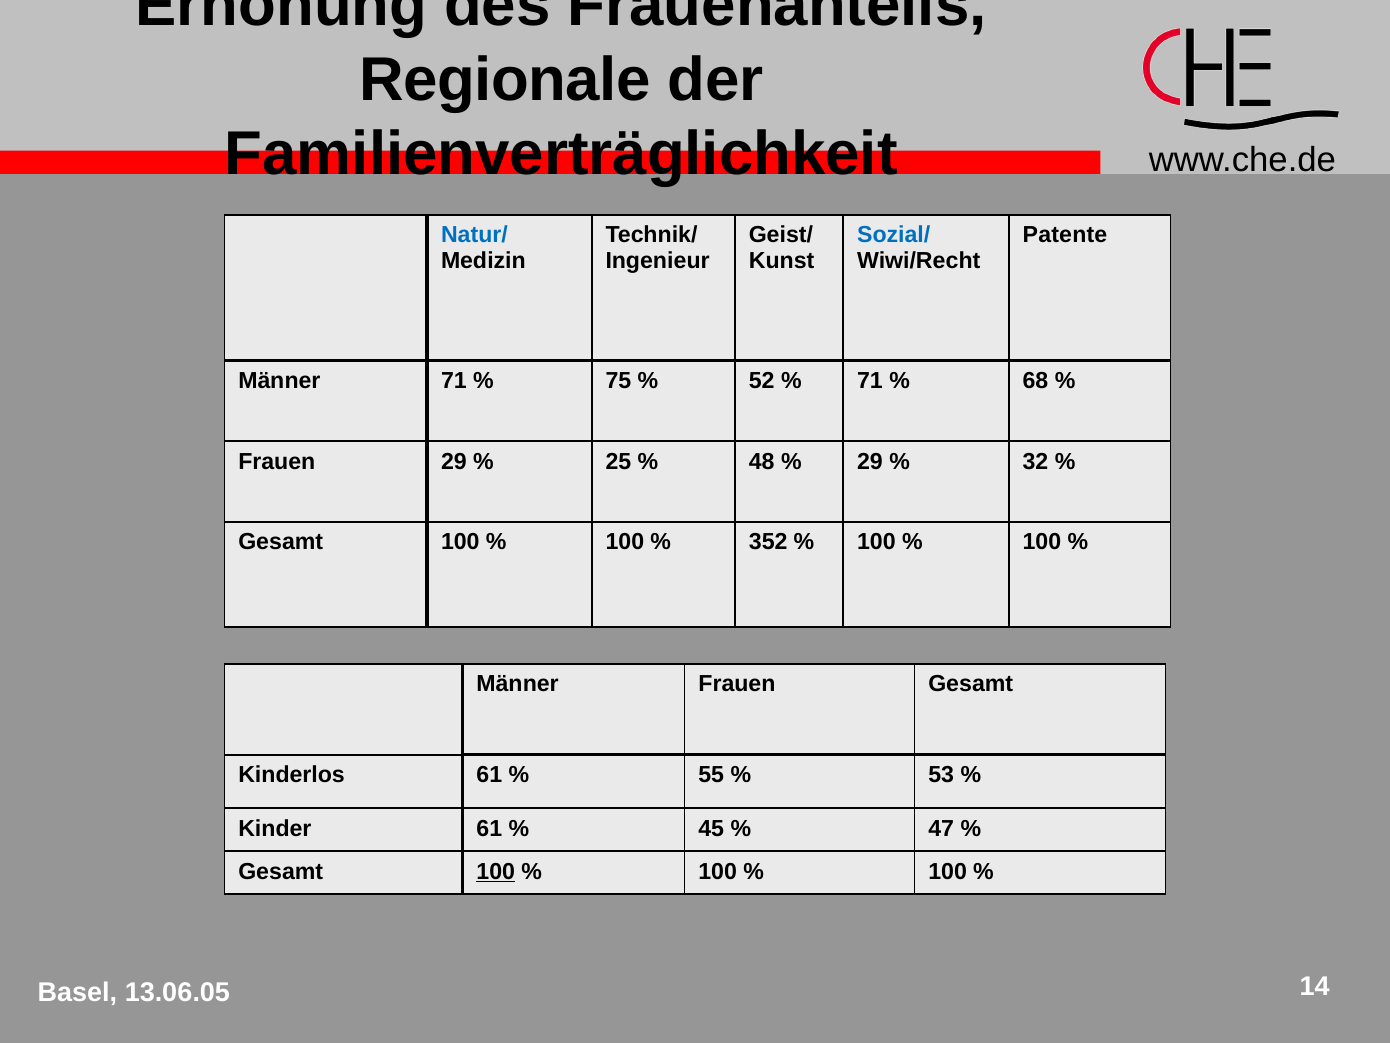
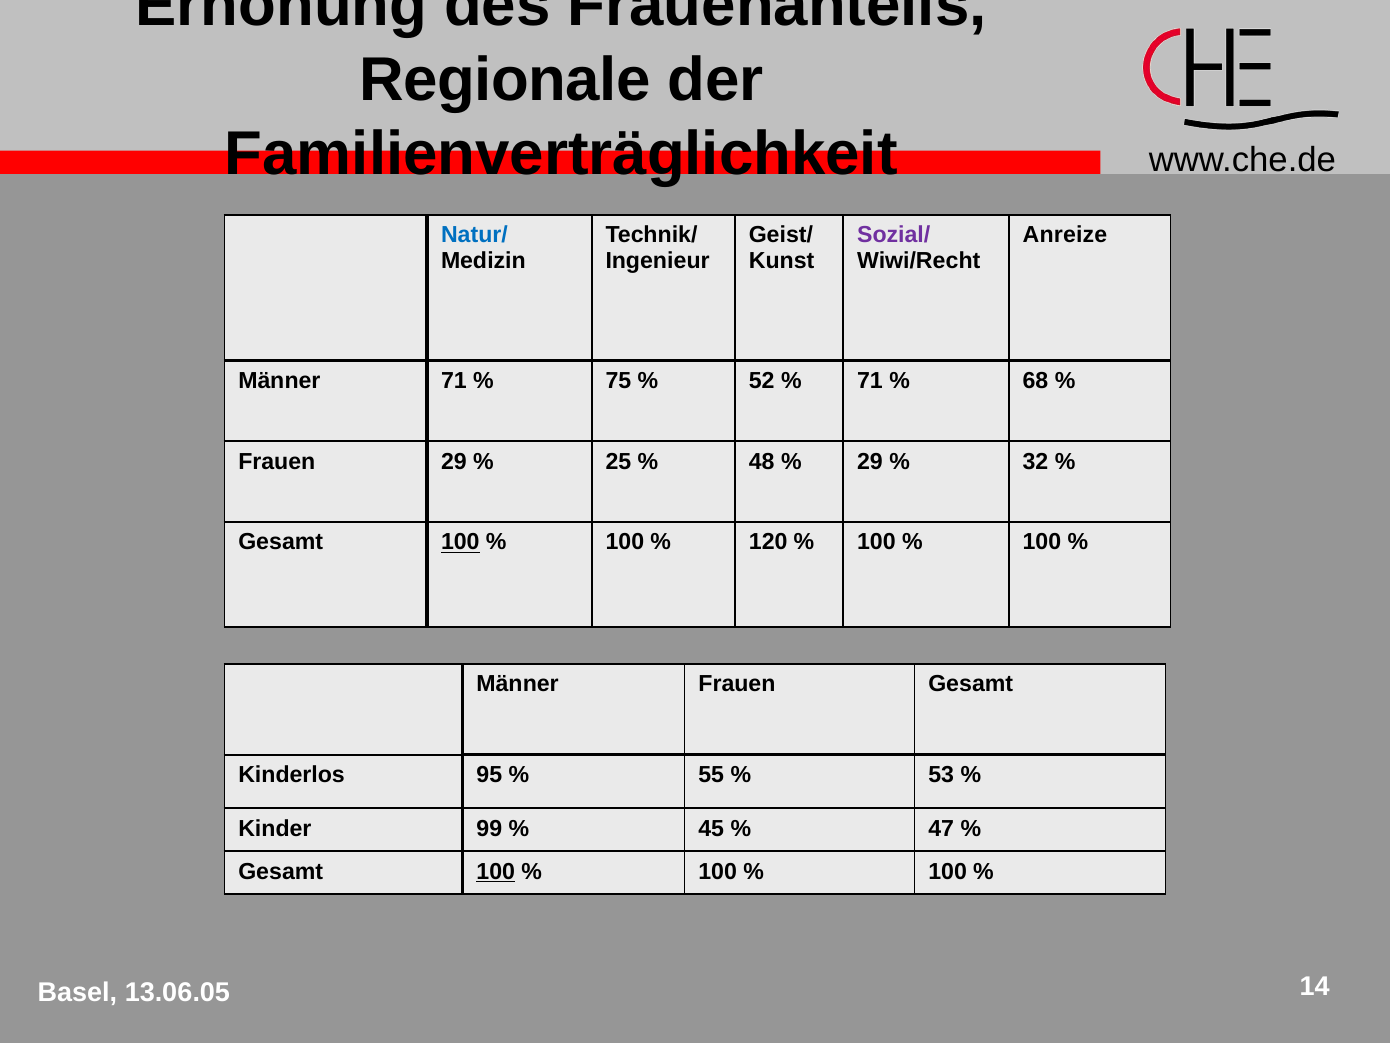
Sozial/ colour: blue -> purple
Patente: Patente -> Anreize
100 at (460, 542) underline: none -> present
352: 352 -> 120
Kinderlos 61: 61 -> 95
Kinder 61: 61 -> 99
